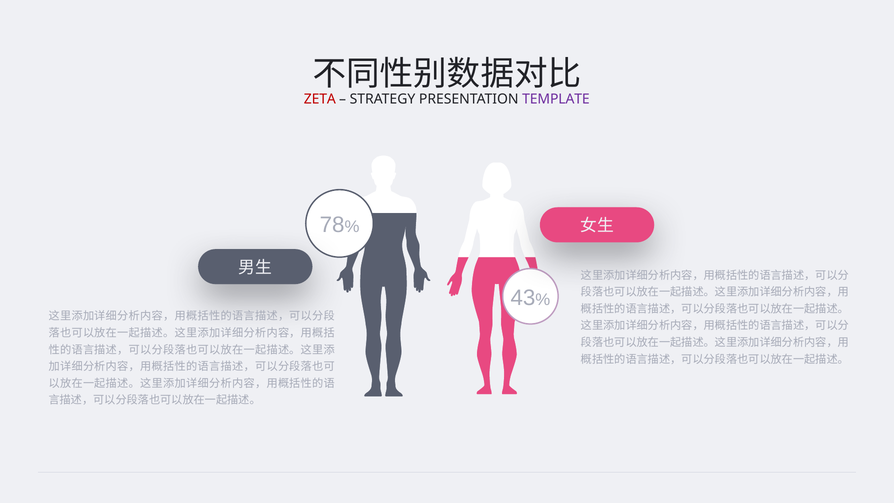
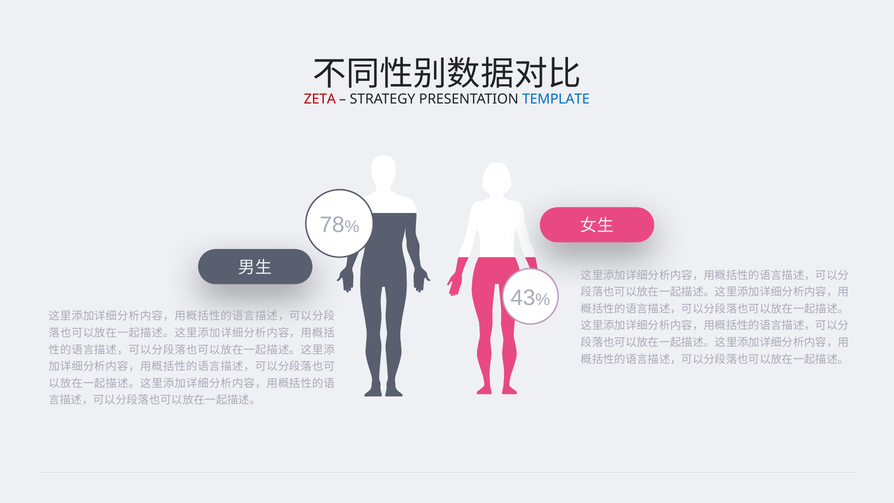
TEMPLATE colour: purple -> blue
